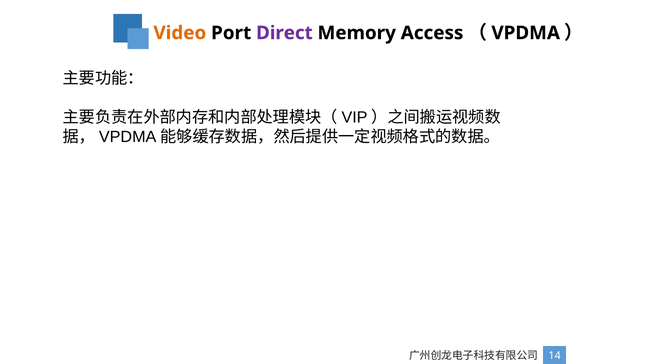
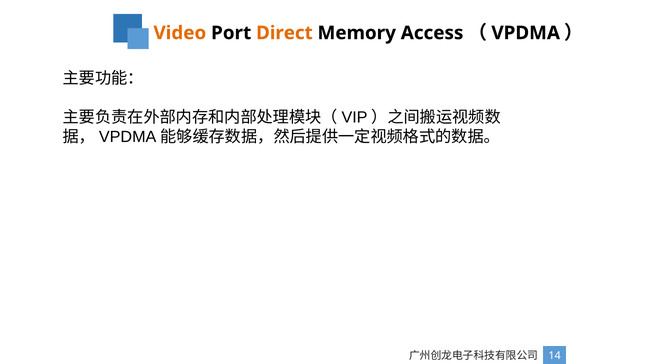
Direct colour: purple -> orange
